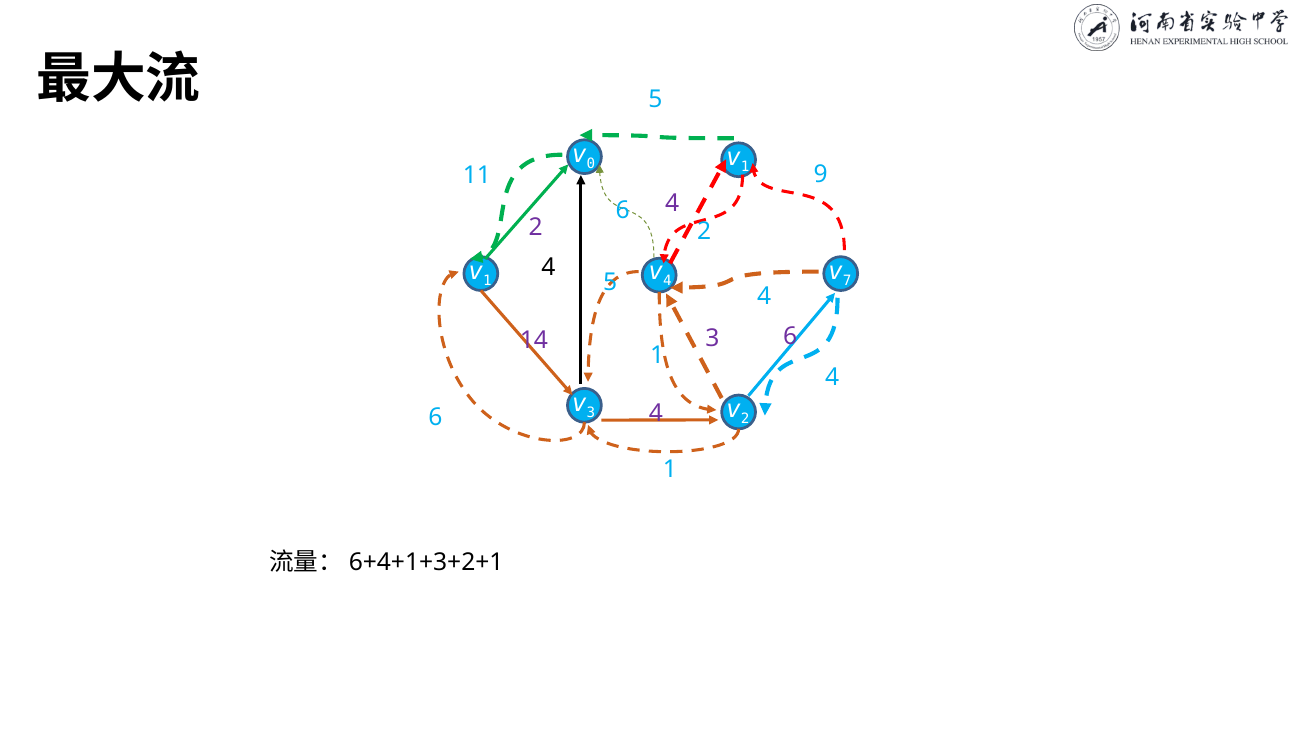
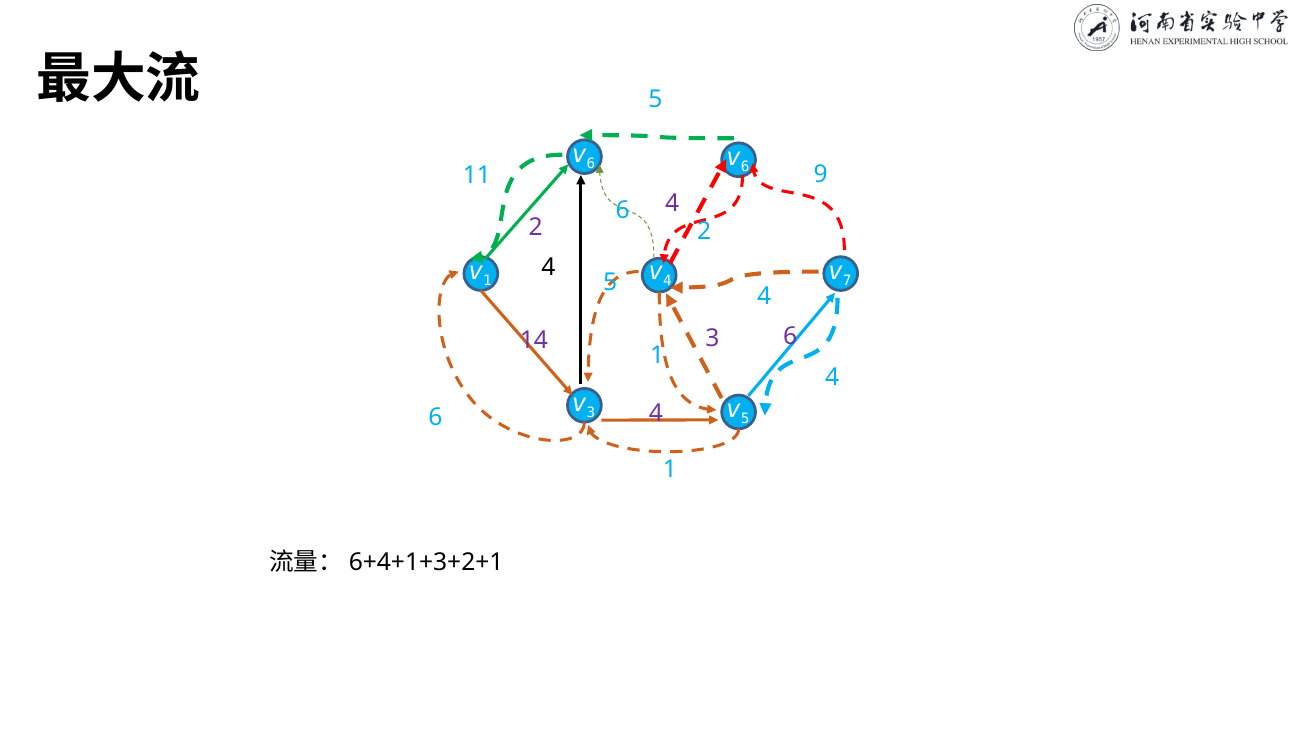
0 at (591, 164): 0 -> 6
1 at (745, 167): 1 -> 6
2 at (745, 420): 2 -> 5
